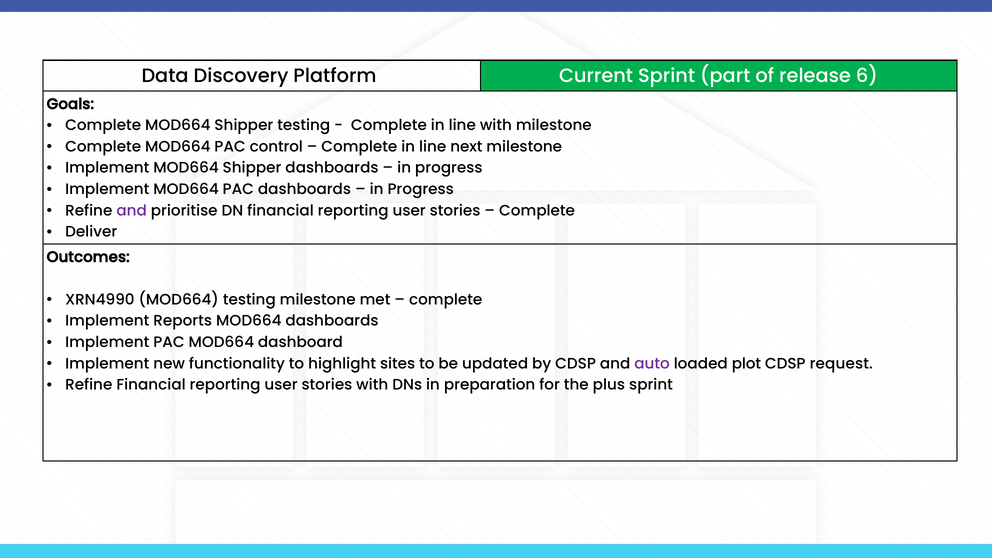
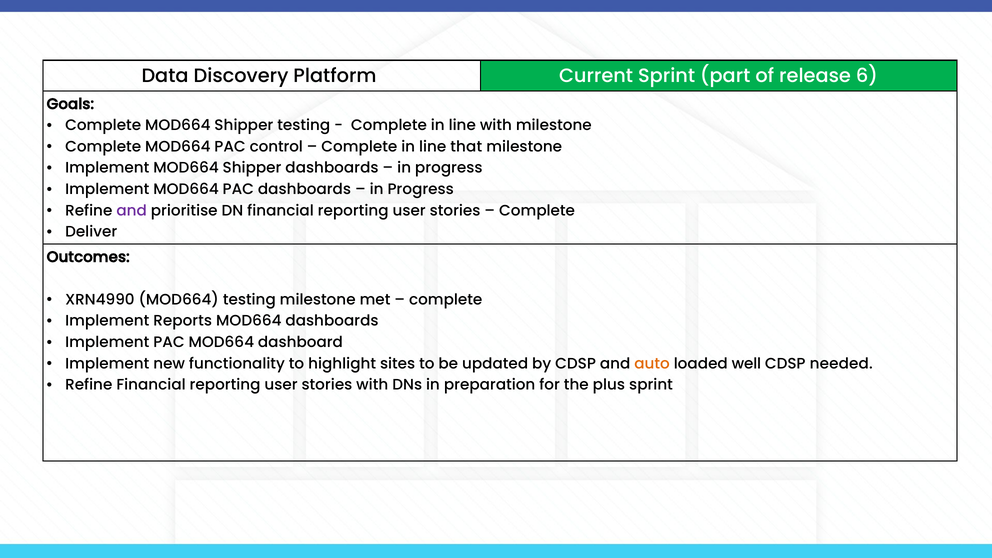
next: next -> that
auto colour: purple -> orange
plot: plot -> well
request: request -> needed
